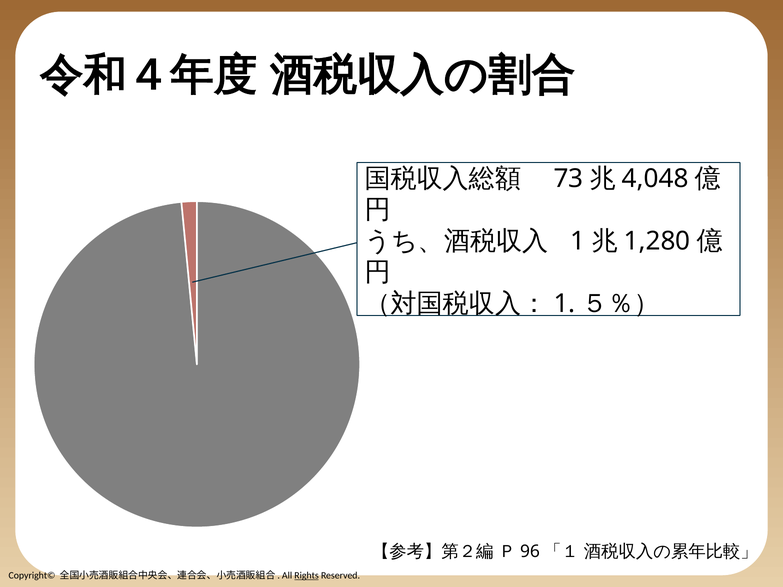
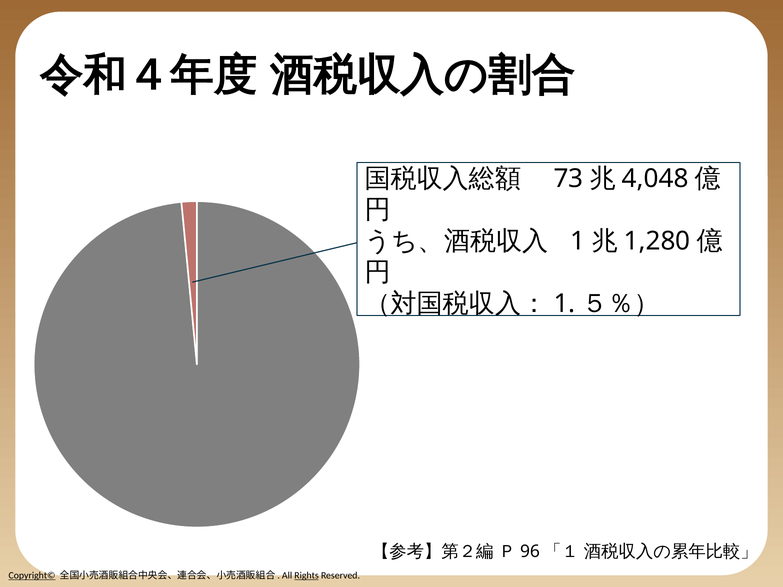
Copyright© underline: none -> present
